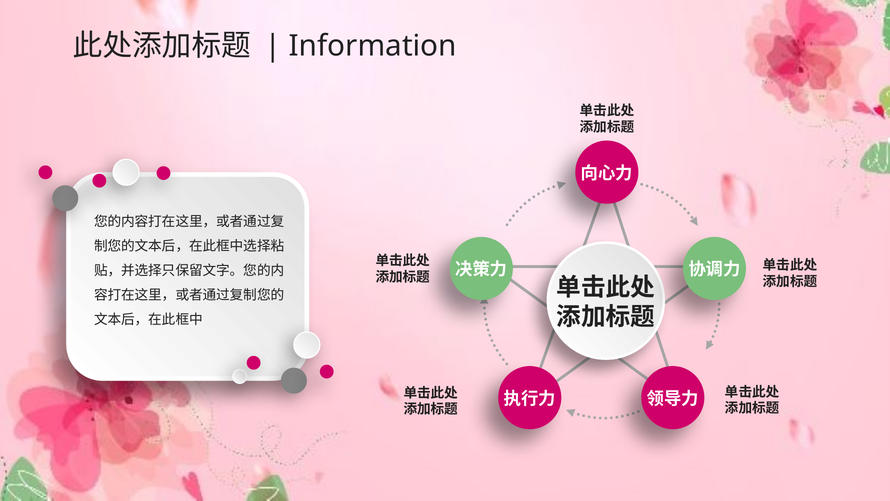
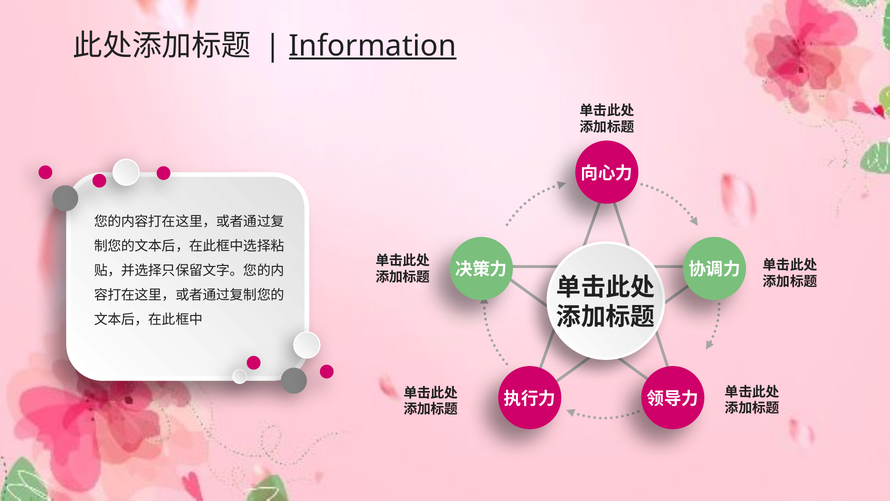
Information underline: none -> present
